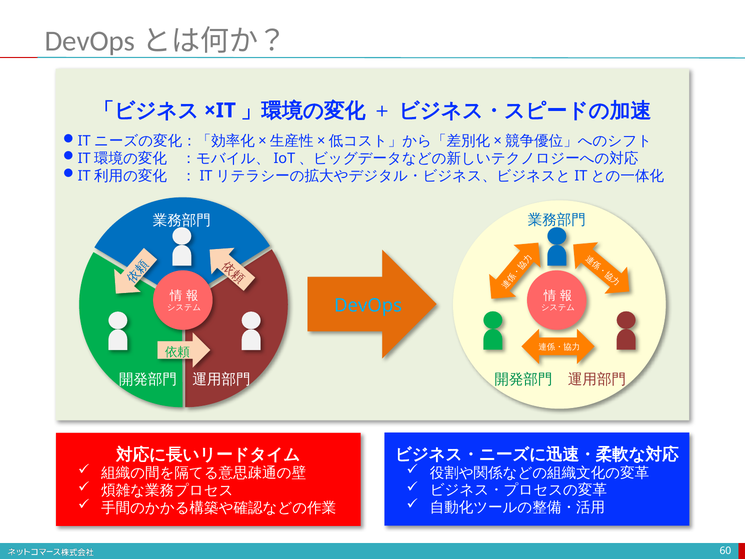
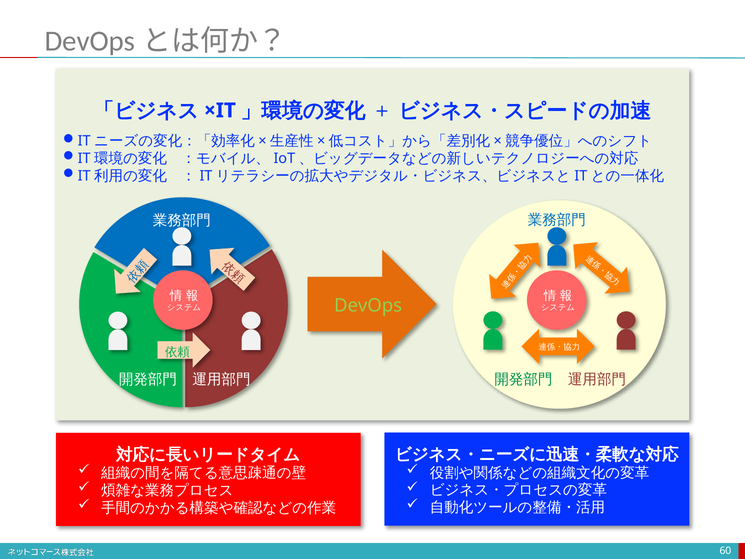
DevOps colour: light blue -> light green
